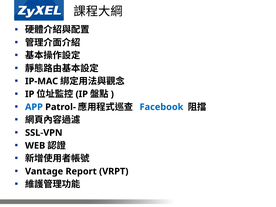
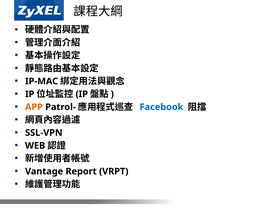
APP colour: blue -> orange
